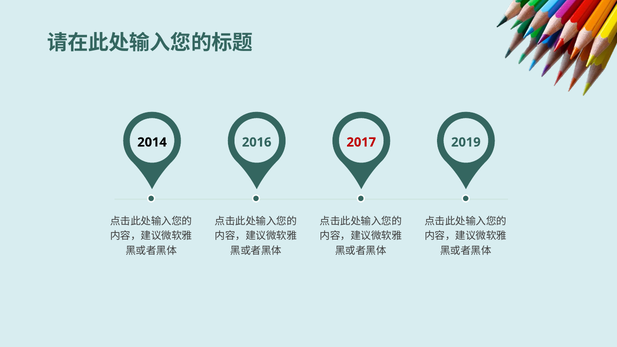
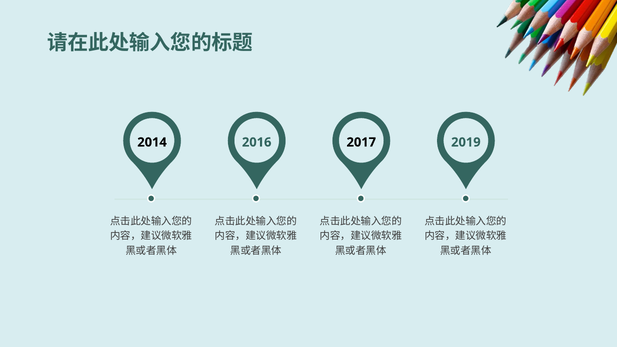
2017 colour: red -> black
